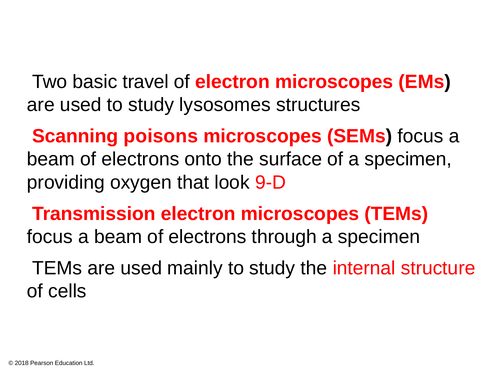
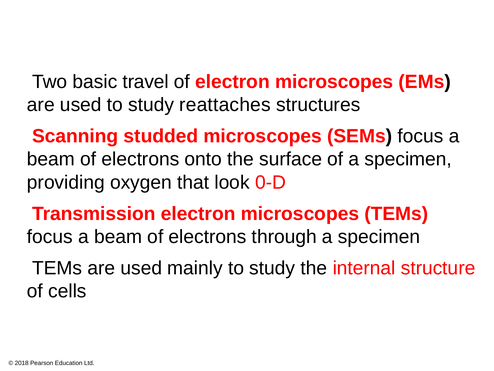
lysosomes: lysosomes -> reattaches
poisons: poisons -> studded
9-D: 9-D -> 0-D
